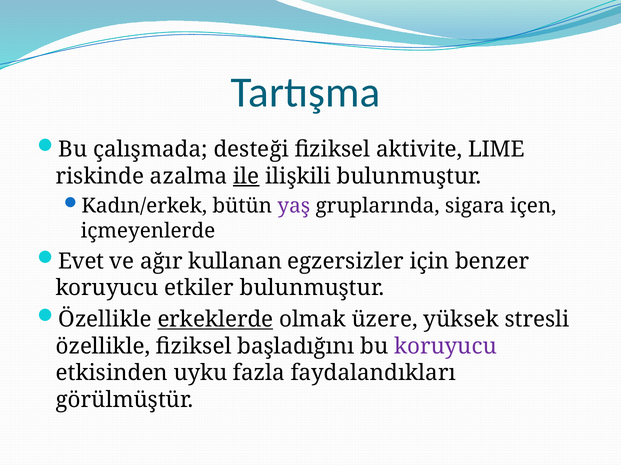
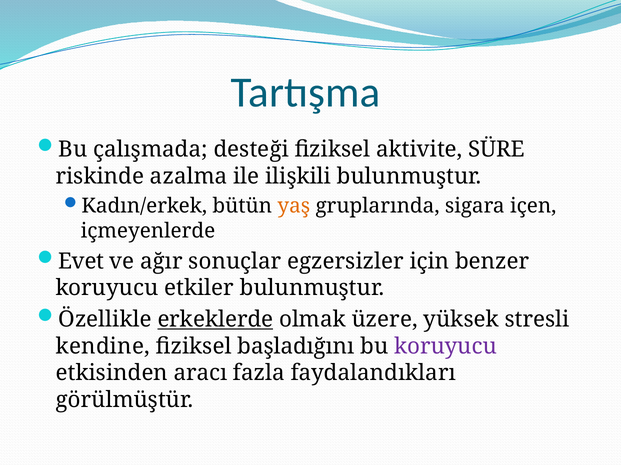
LIME: LIME -> SÜRE
ile underline: present -> none
yaş colour: purple -> orange
kullanan: kullanan -> sonuçlar
özellikle at (103, 347): özellikle -> kendine
uyku: uyku -> aracı
